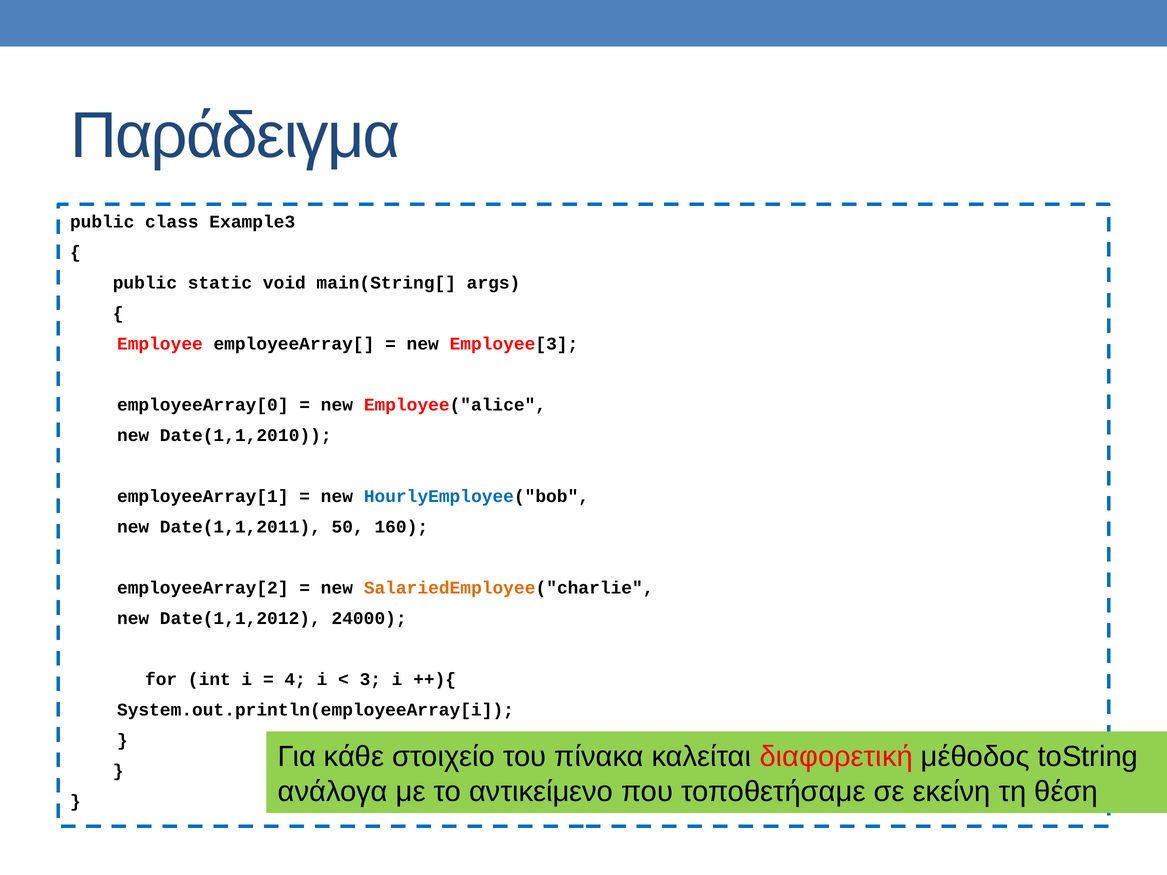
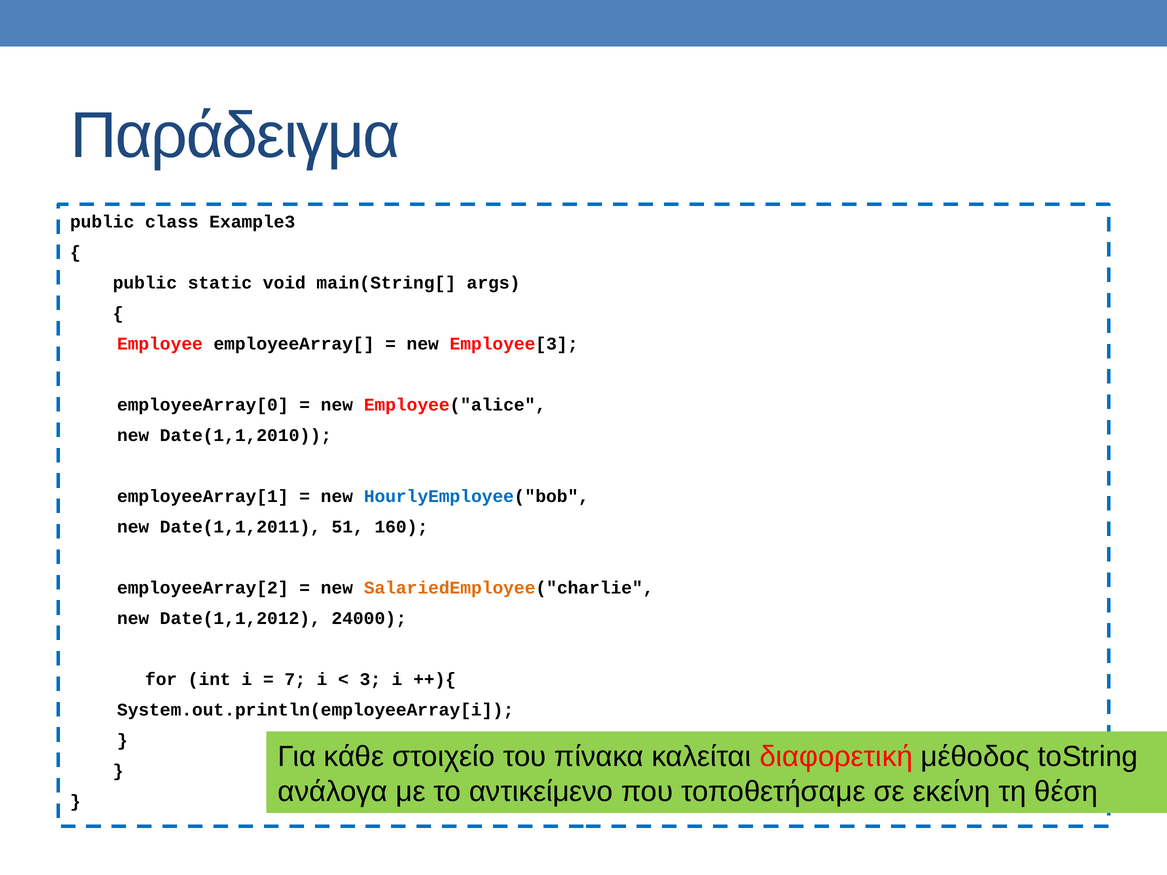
50: 50 -> 51
4: 4 -> 7
